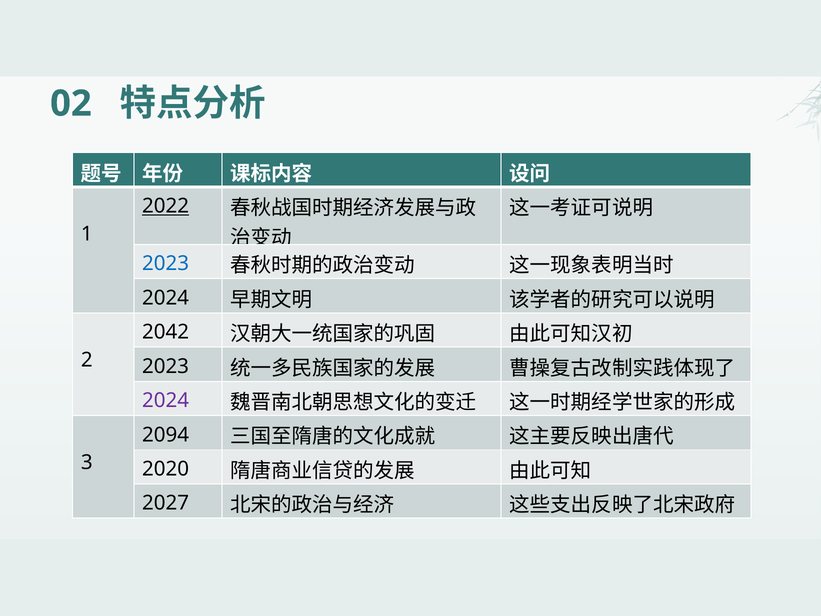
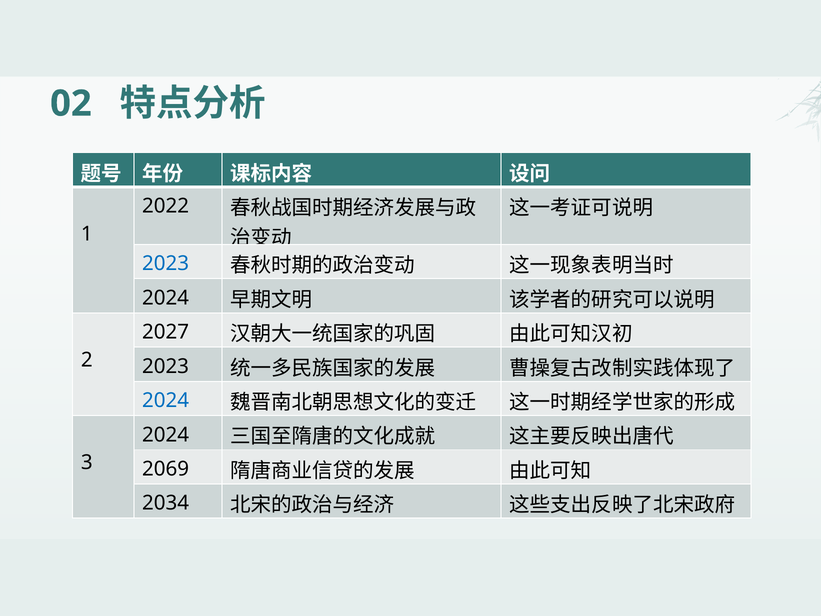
2022 underline: present -> none
2042: 2042 -> 2027
2024 at (166, 400) colour: purple -> blue
2094 at (166, 435): 2094 -> 2024
2020: 2020 -> 2069
2027: 2027 -> 2034
